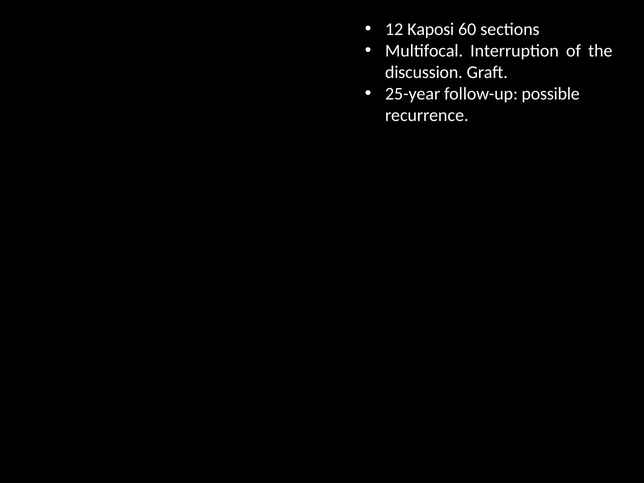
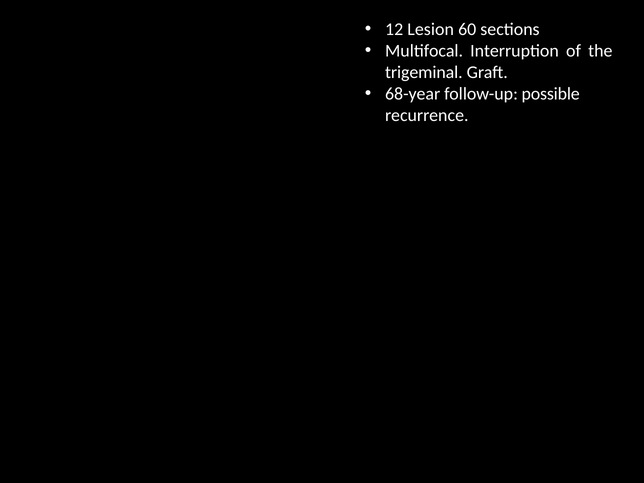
Kaposi: Kaposi -> Lesion
discussion: discussion -> trigeminal
25-year: 25-year -> 68-year
